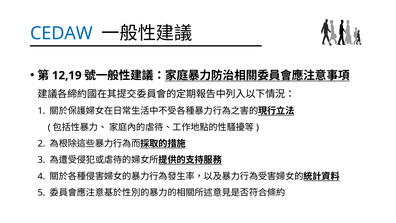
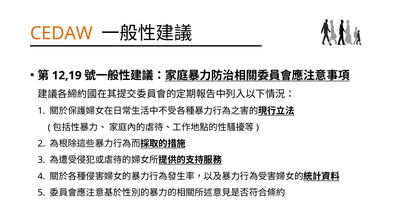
CEDAW colour: blue -> orange
